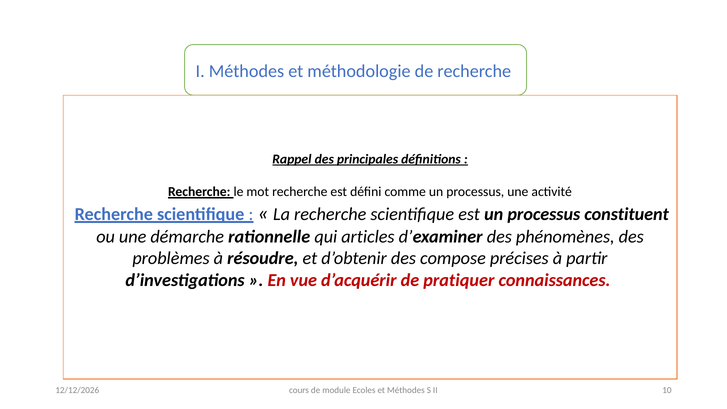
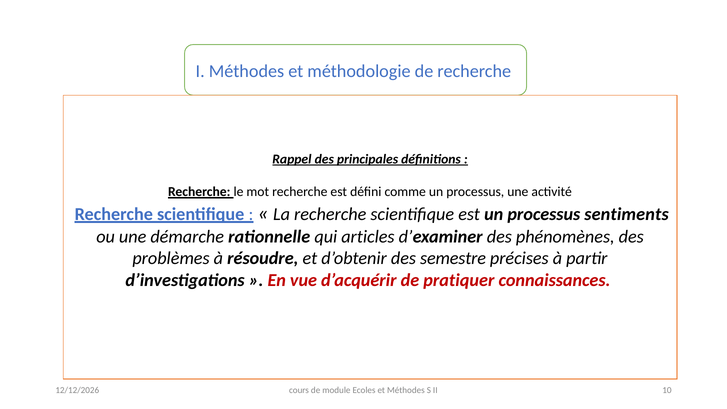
constituent: constituent -> sentiments
compose: compose -> semestre
